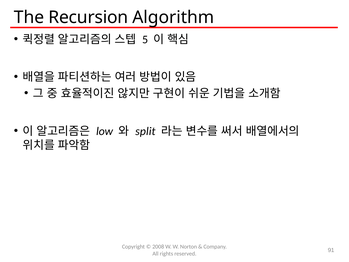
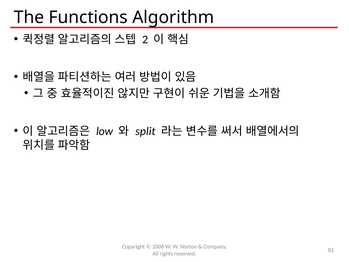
Recursion: Recursion -> Functions
5: 5 -> 2
